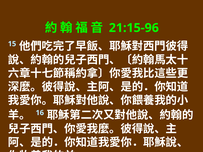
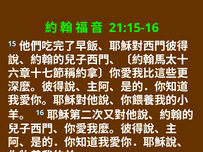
21:15-96: 21:15-96 -> 21:15-16
